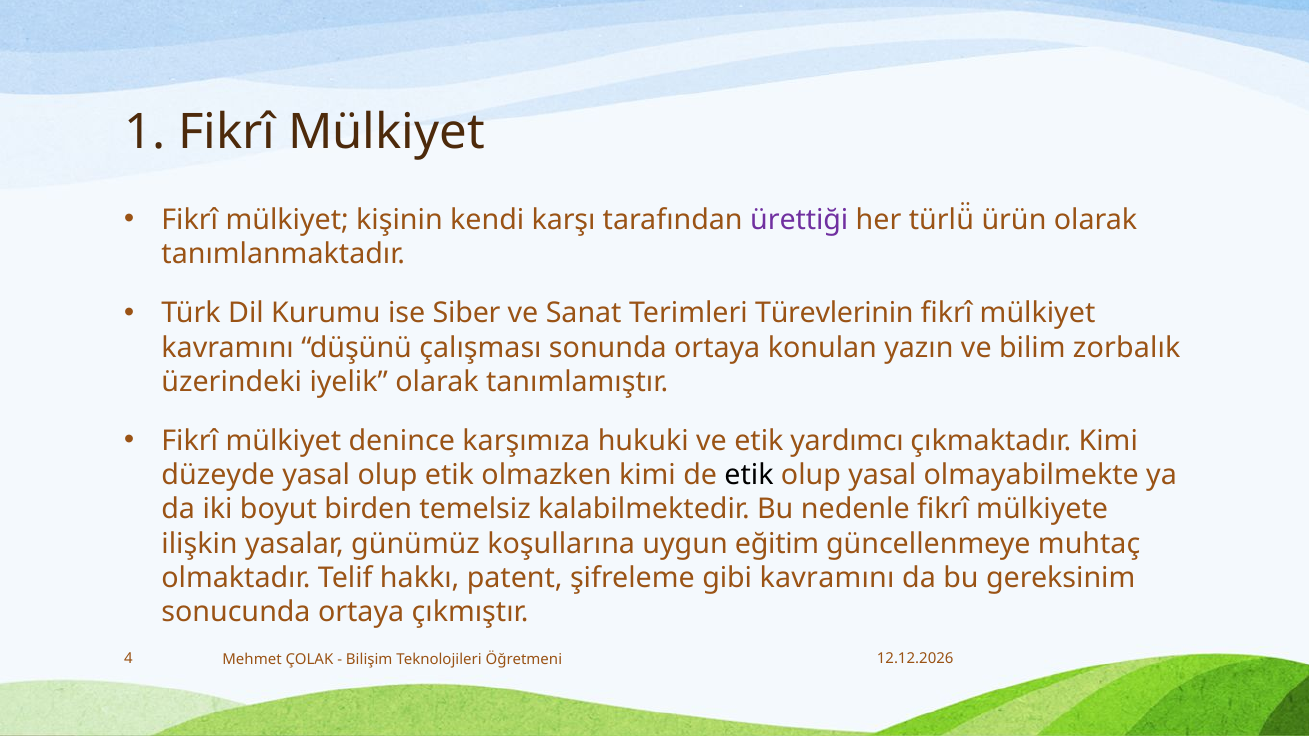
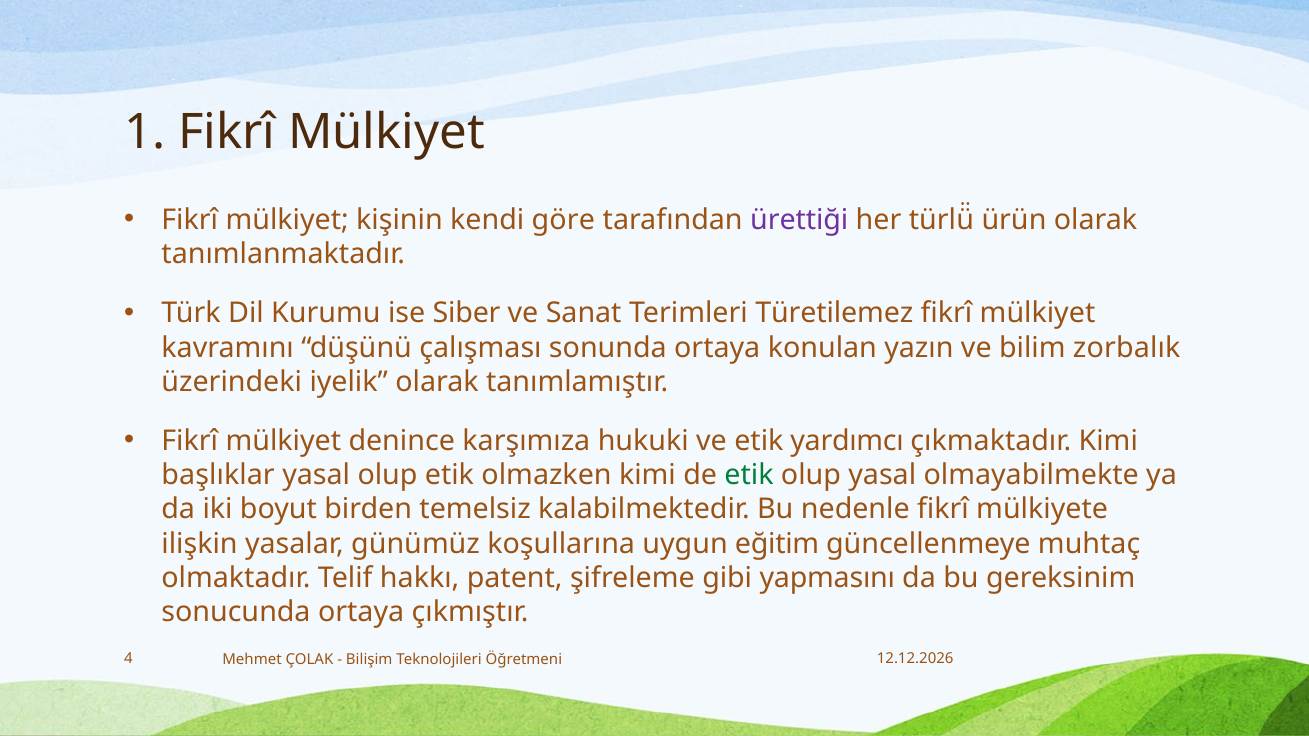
karşı: karşı -> göre
Türevlerinin: Türevlerinin -> Türetilemez
düzeyde: düzeyde -> başlıklar
etik at (749, 475) colour: black -> green
gibi kavramını: kavramını -> yapmasını
